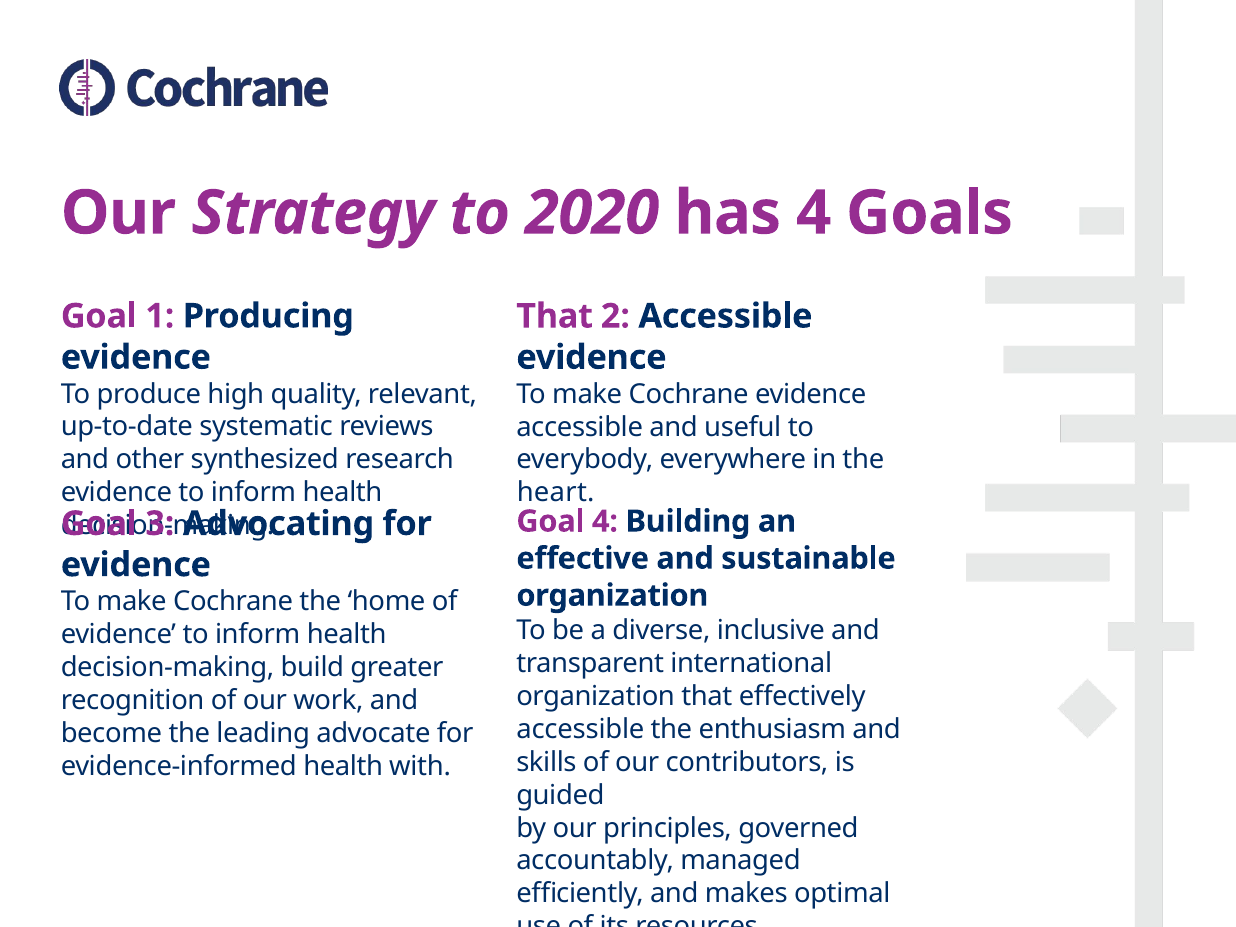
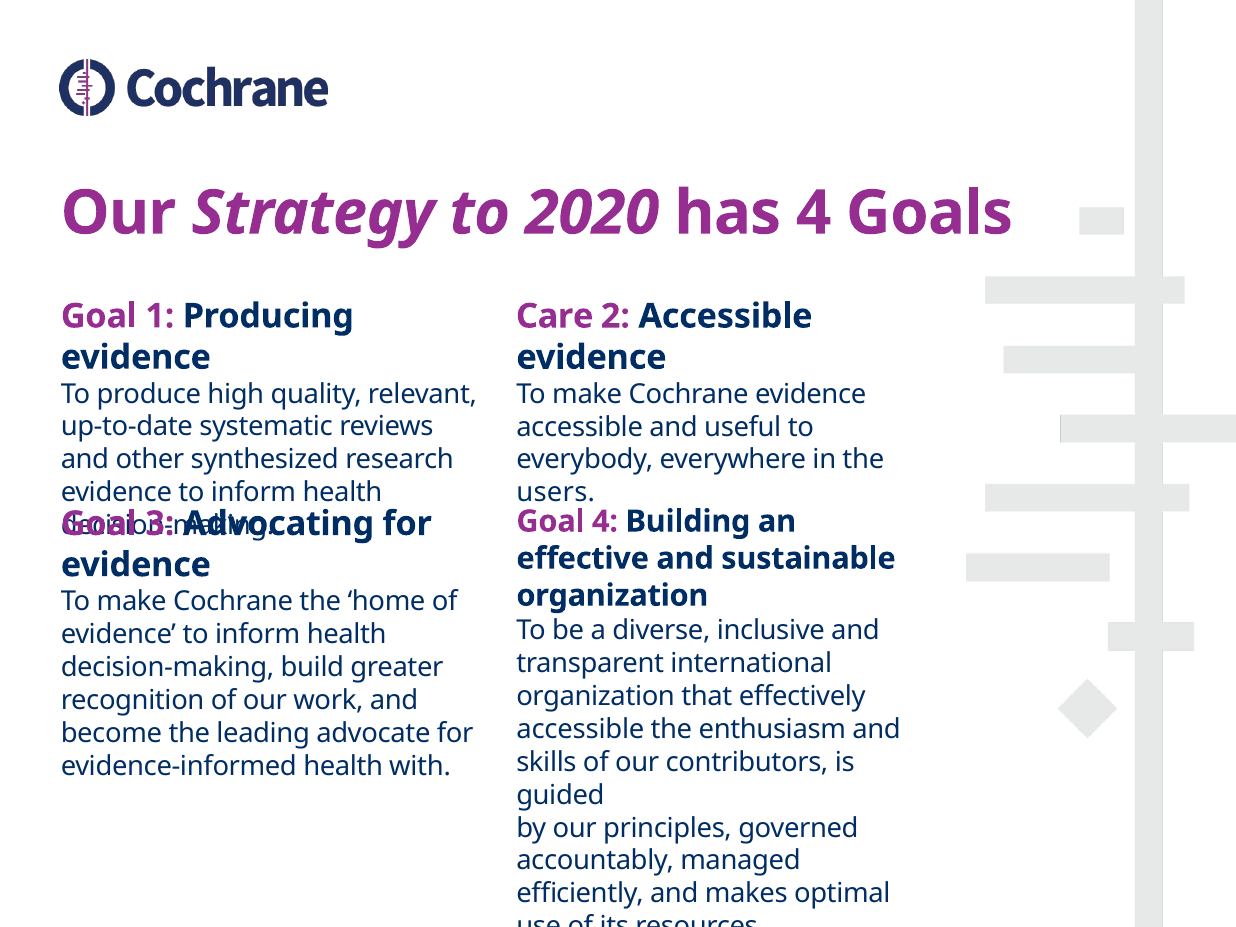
That at (555, 316): That -> Care
heart: heart -> users
